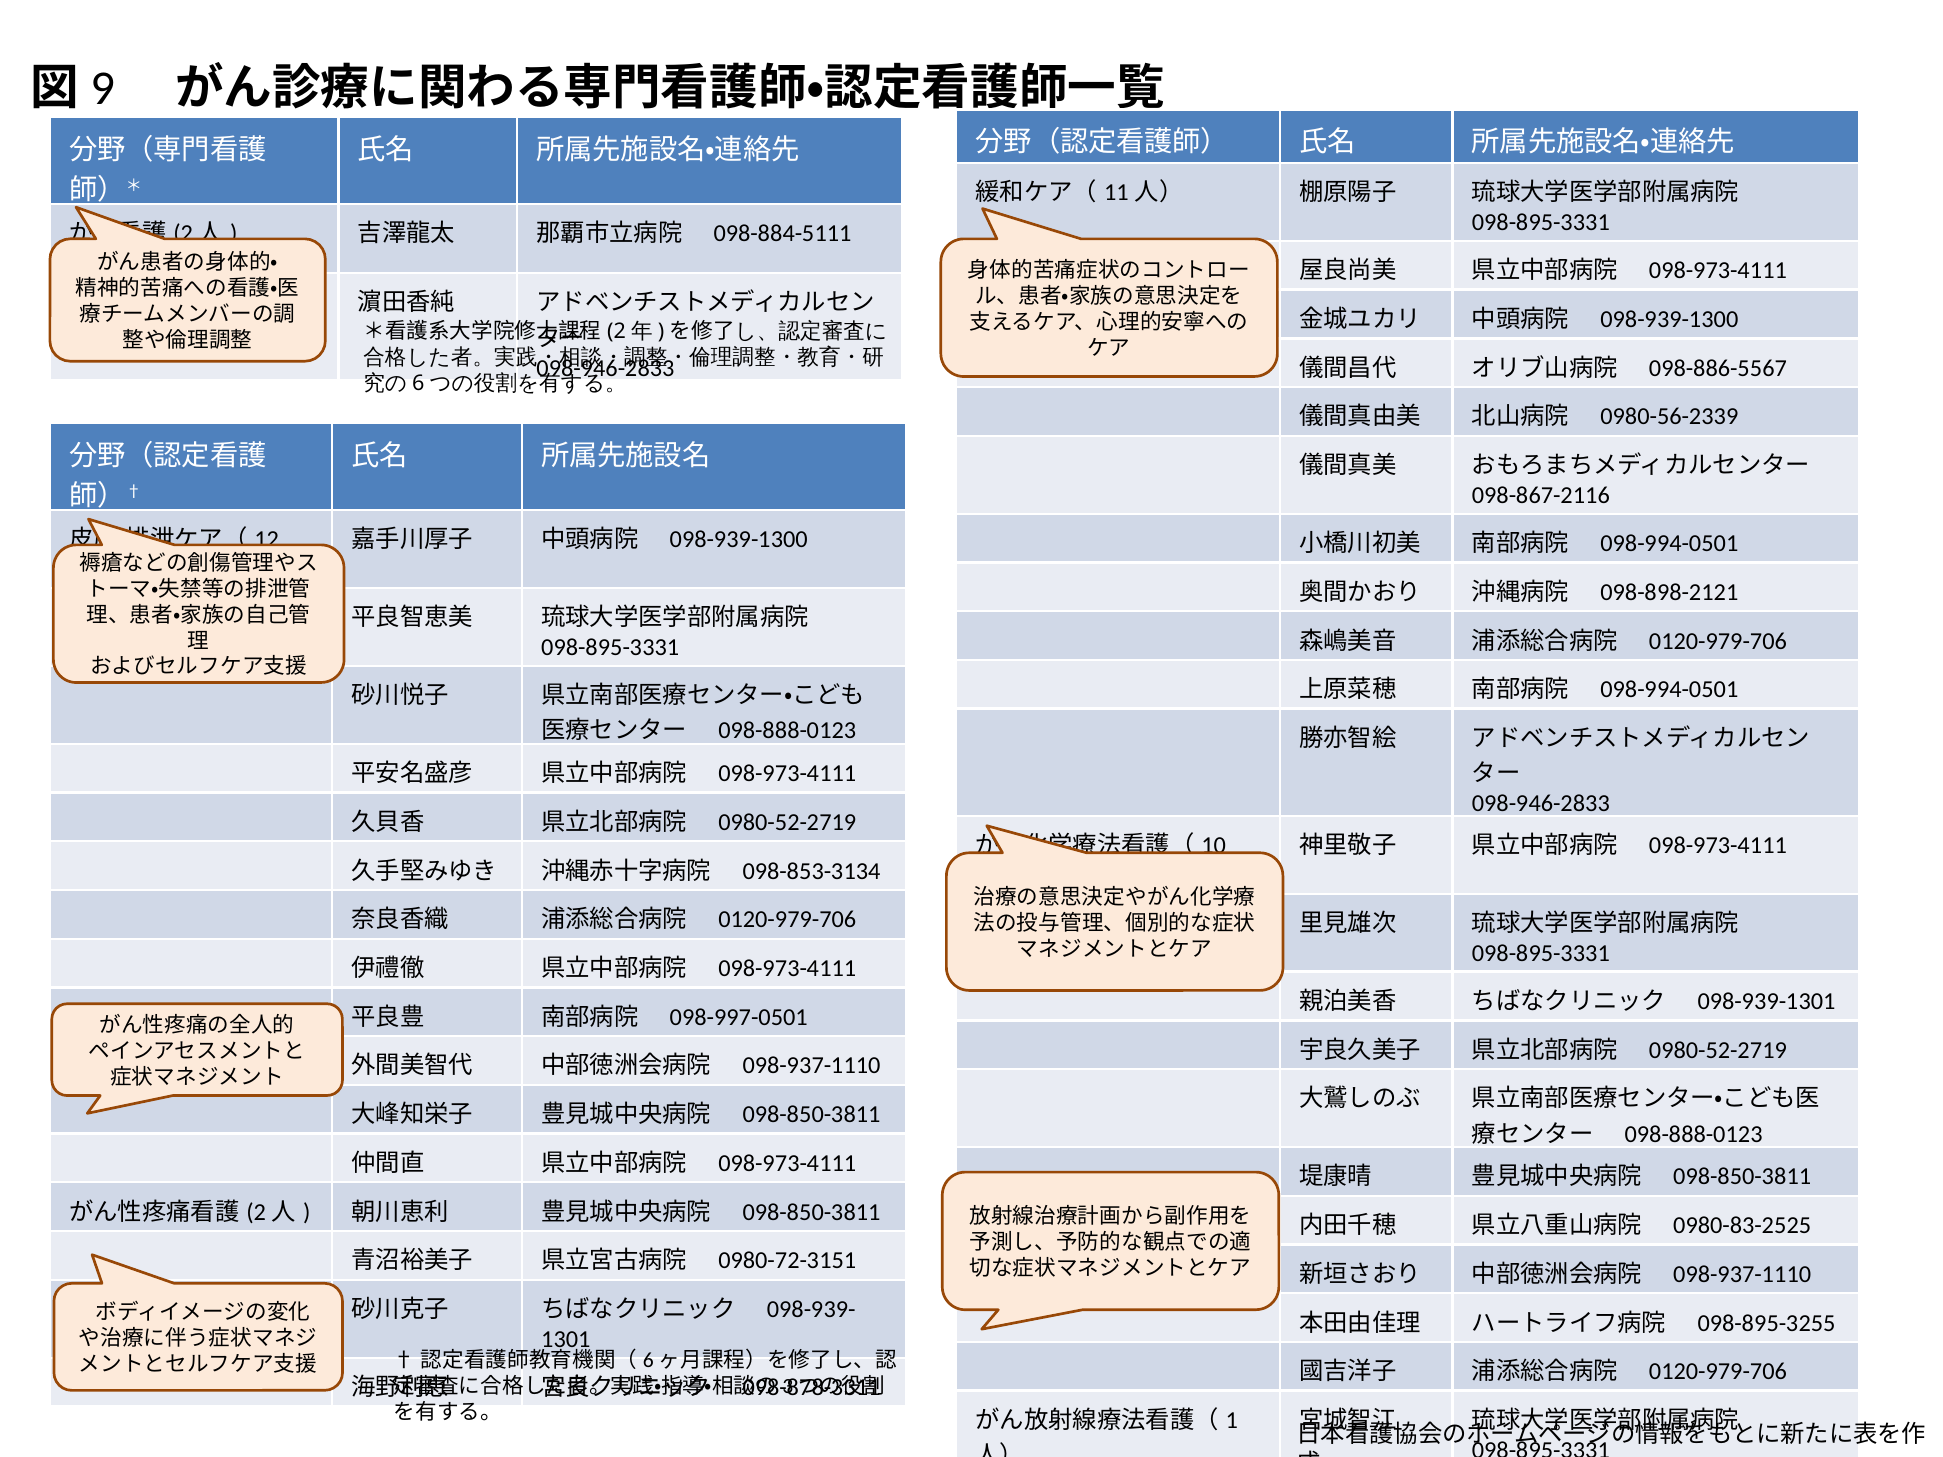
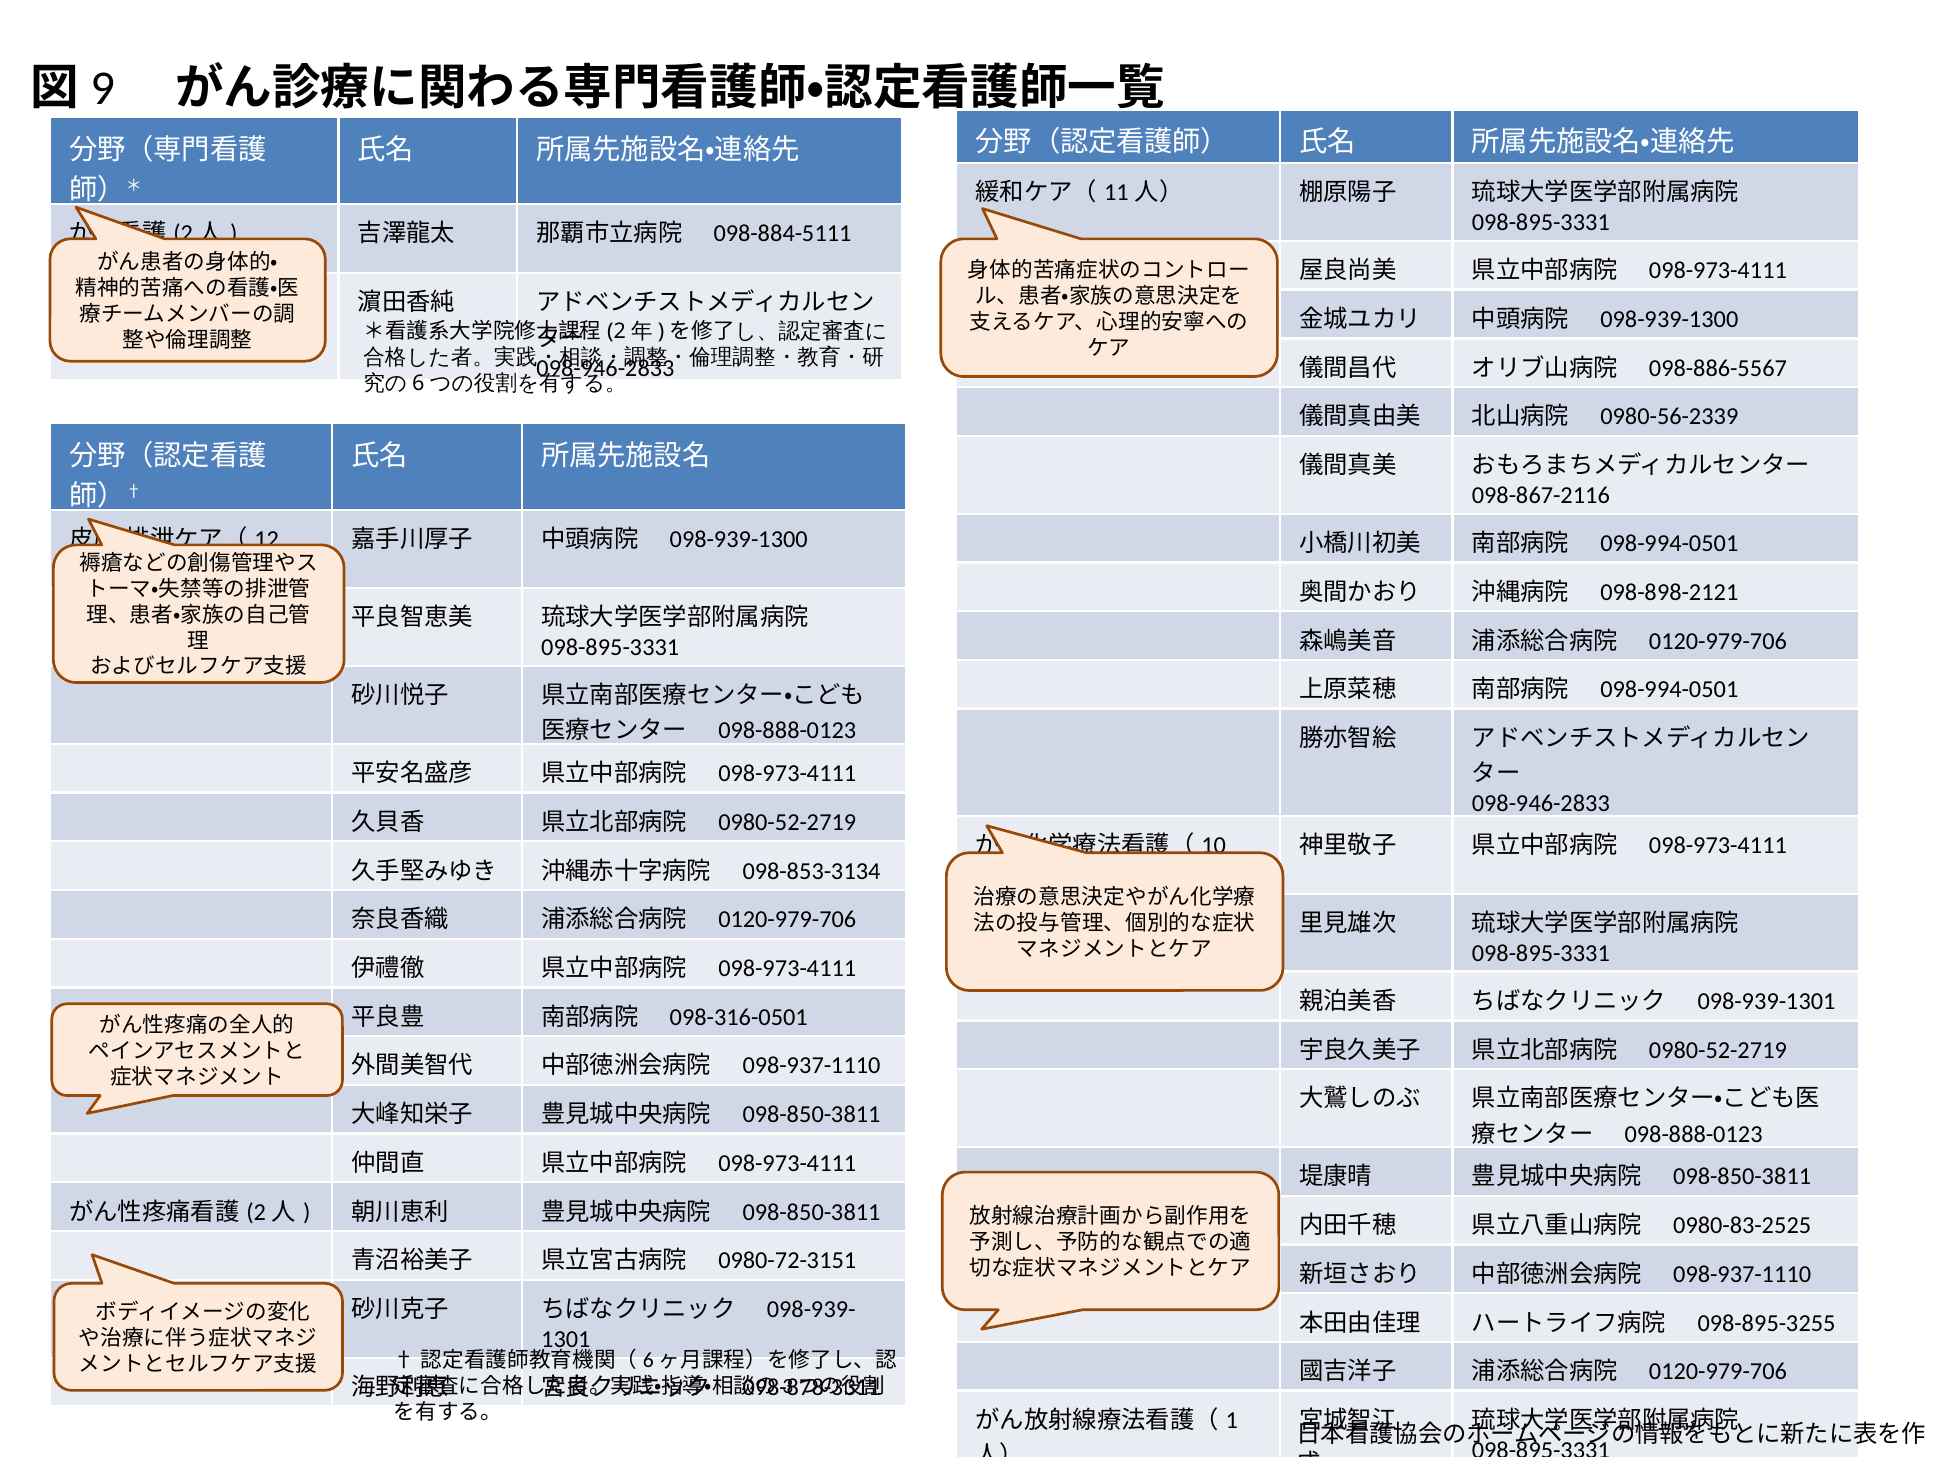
098-997-0501: 098-997-0501 -> 098-316-0501
